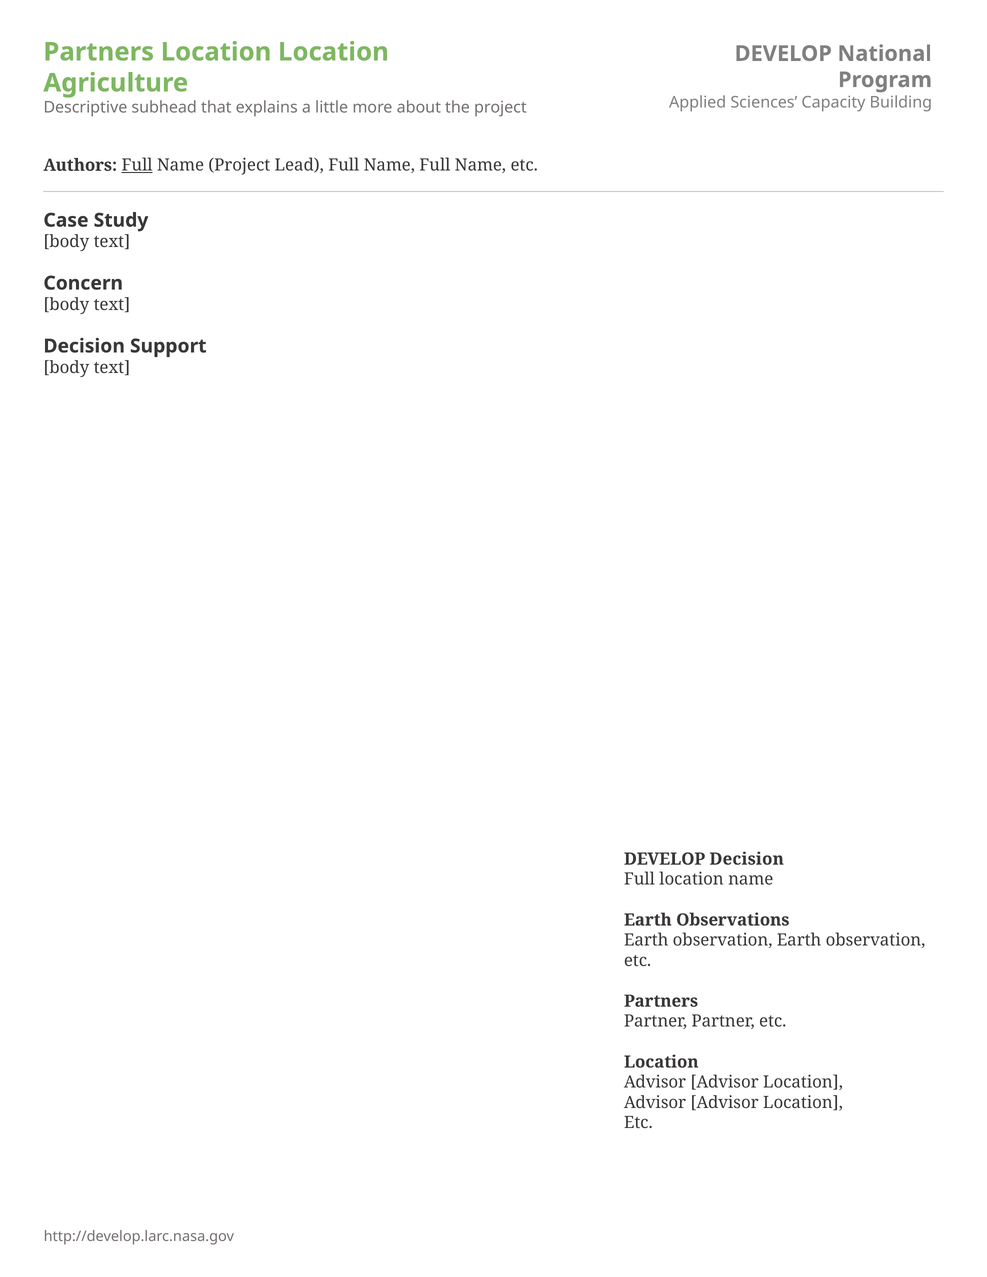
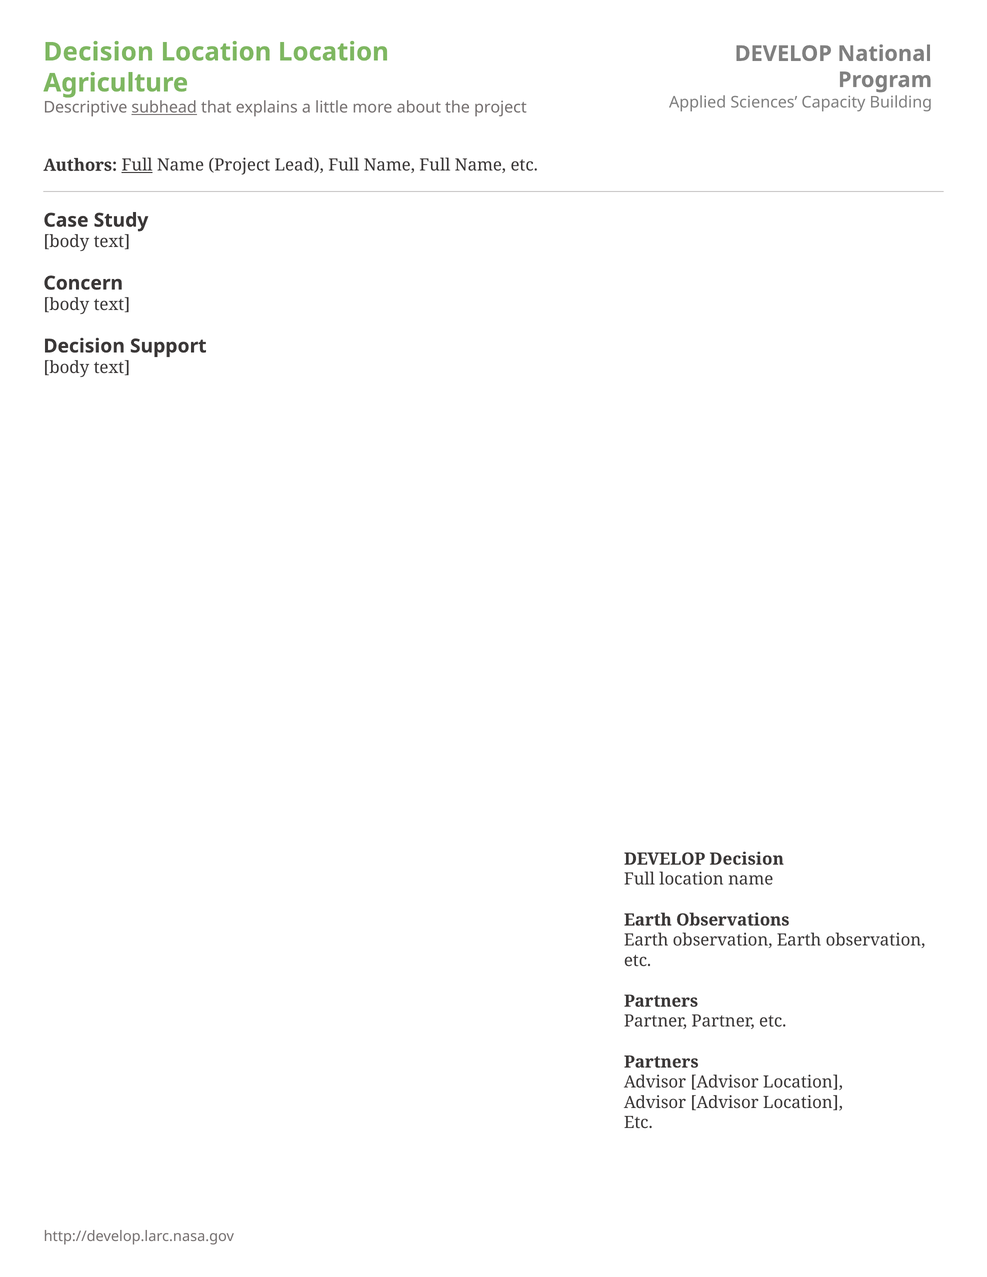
Partners at (99, 52): Partners -> Decision
subhead underline: none -> present
Location at (661, 1062): Location -> Partners
